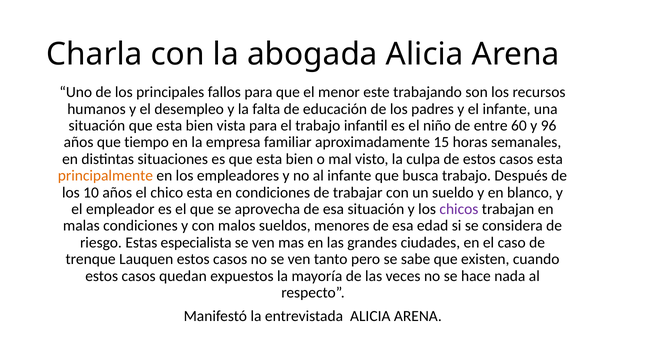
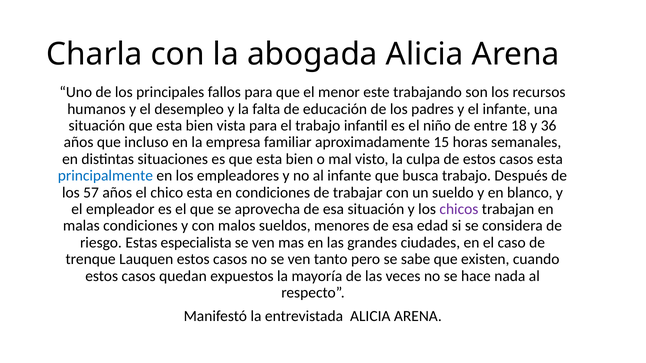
60: 60 -> 18
96: 96 -> 36
tiempo: tiempo -> incluso
principalmente colour: orange -> blue
10: 10 -> 57
